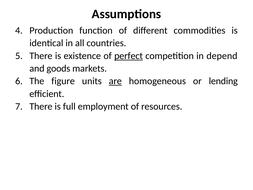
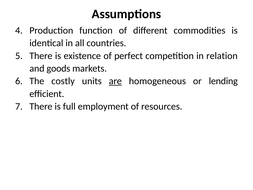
perfect underline: present -> none
depend: depend -> relation
figure: figure -> costly
